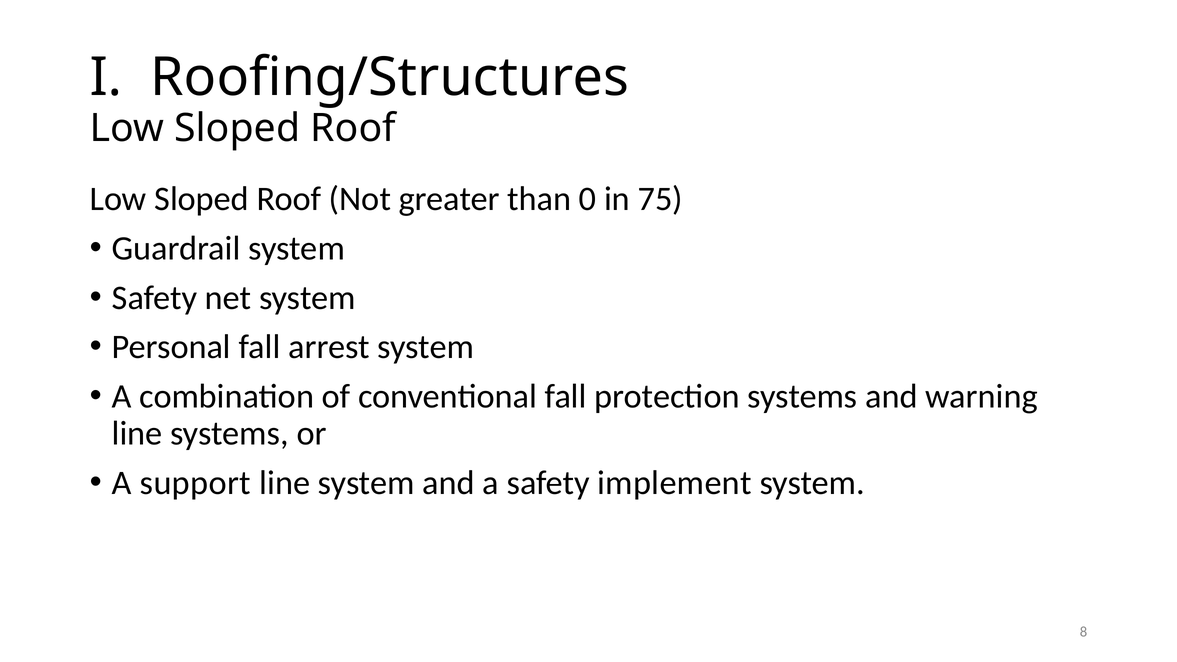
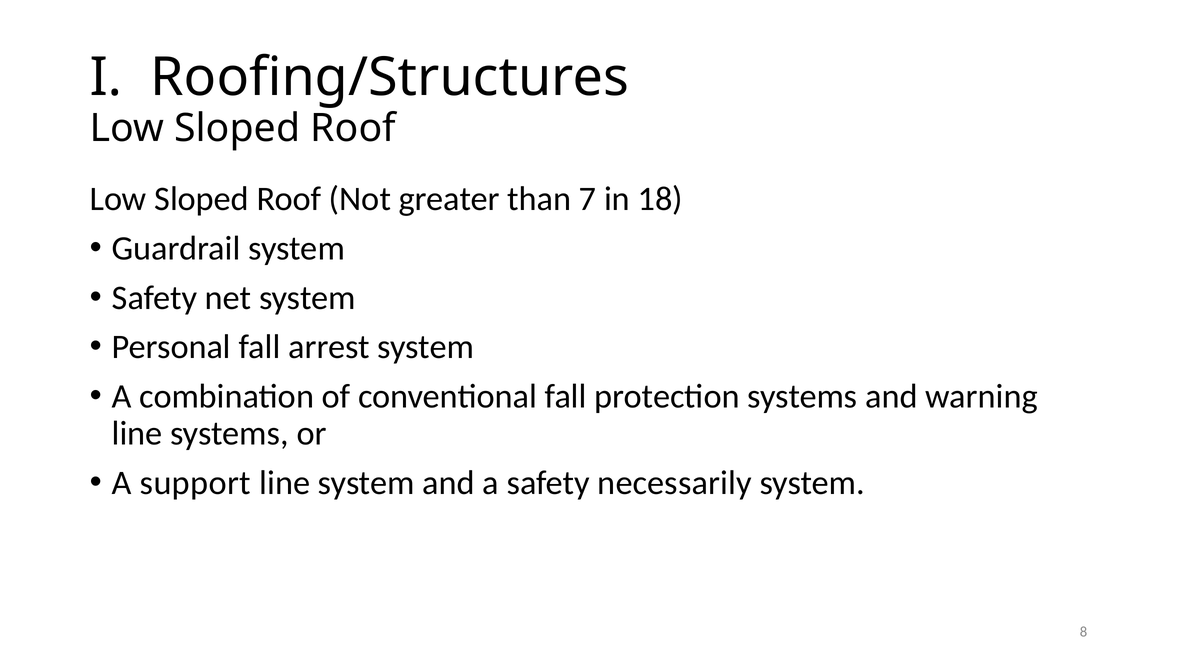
0: 0 -> 7
75: 75 -> 18
implement: implement -> necessarily
